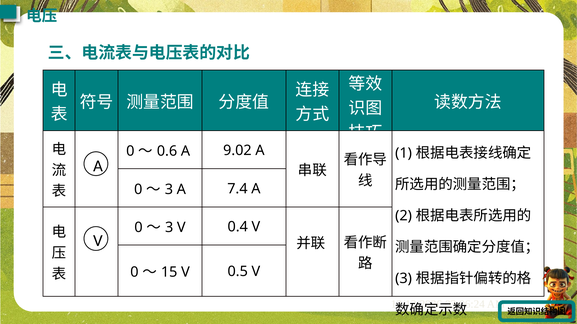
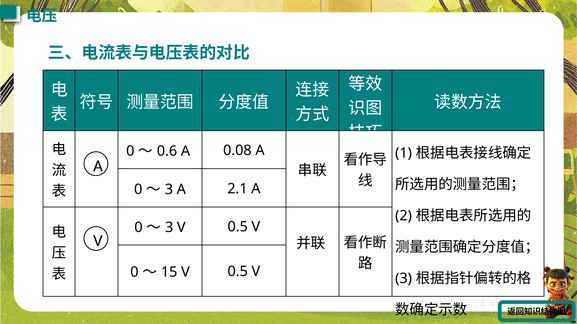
9.02: 9.02 -> 0.08
7.4: 7.4 -> 2.1
0.4 at (238, 227): 0.4 -> 0.5
